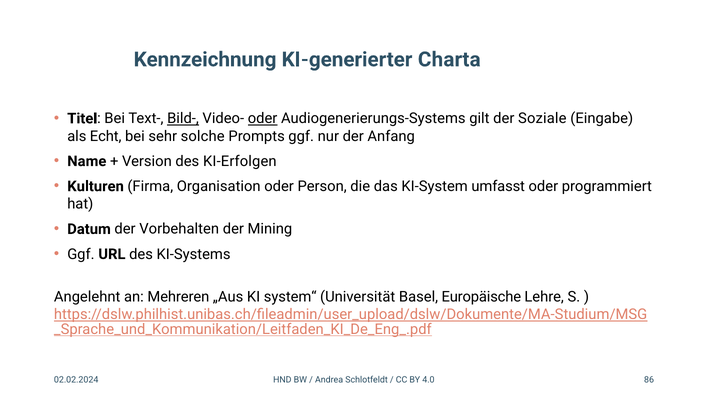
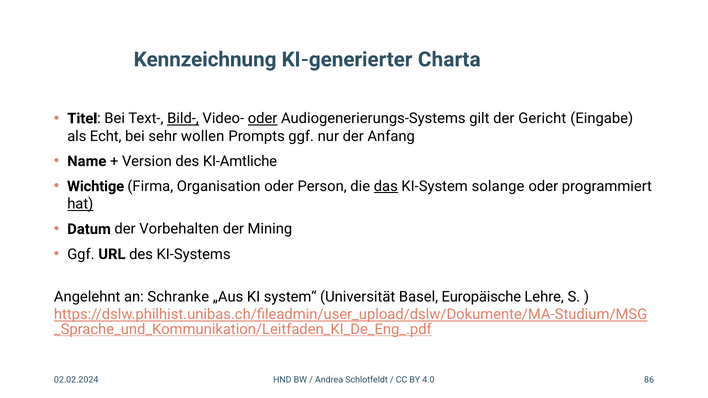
Soziale: Soziale -> Gericht
solche: solche -> wollen
KI-Erfolgen: KI-Erfolgen -> KI-Amtliche
Kulturen: Kulturen -> Wichtige
das underline: none -> present
umfasst: umfasst -> solange
hat underline: none -> present
Mehreren: Mehreren -> Schranke
